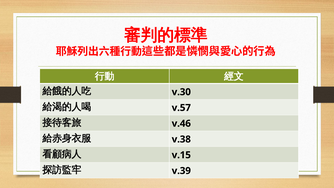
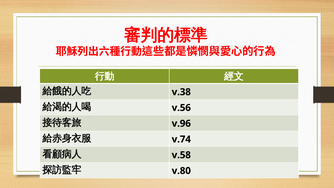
v.30: v.30 -> v.38
v.57: v.57 -> v.56
v.46: v.46 -> v.96
v.38: v.38 -> v.74
v.15: v.15 -> v.58
v.39: v.39 -> v.80
